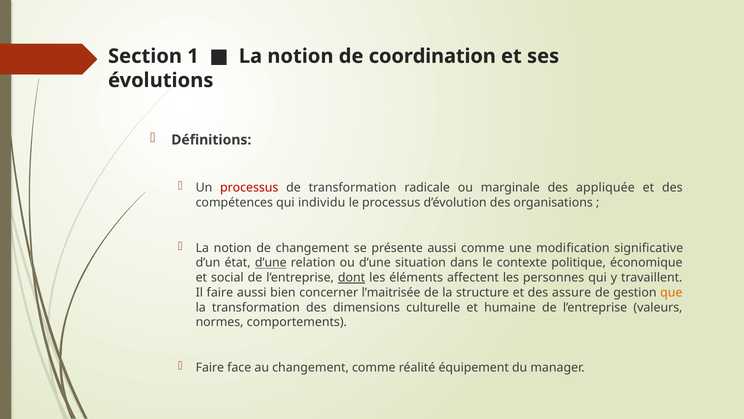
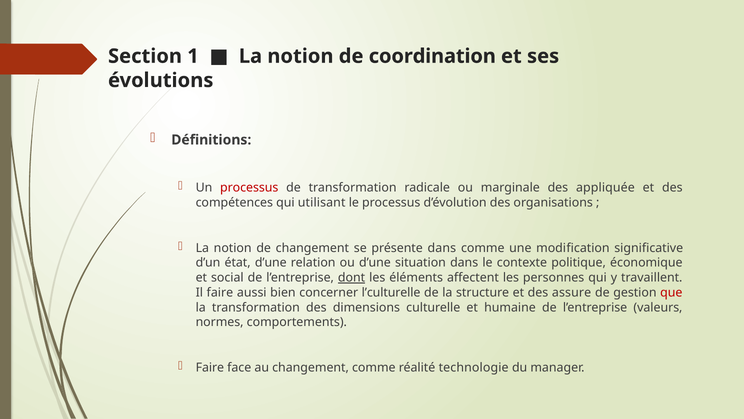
individu: individu -> utilisant
présente aussi: aussi -> dans
d’une at (271, 263) underline: present -> none
l’maitrisée: l’maitrisée -> l’culturelle
que colour: orange -> red
équipement: équipement -> technologie
